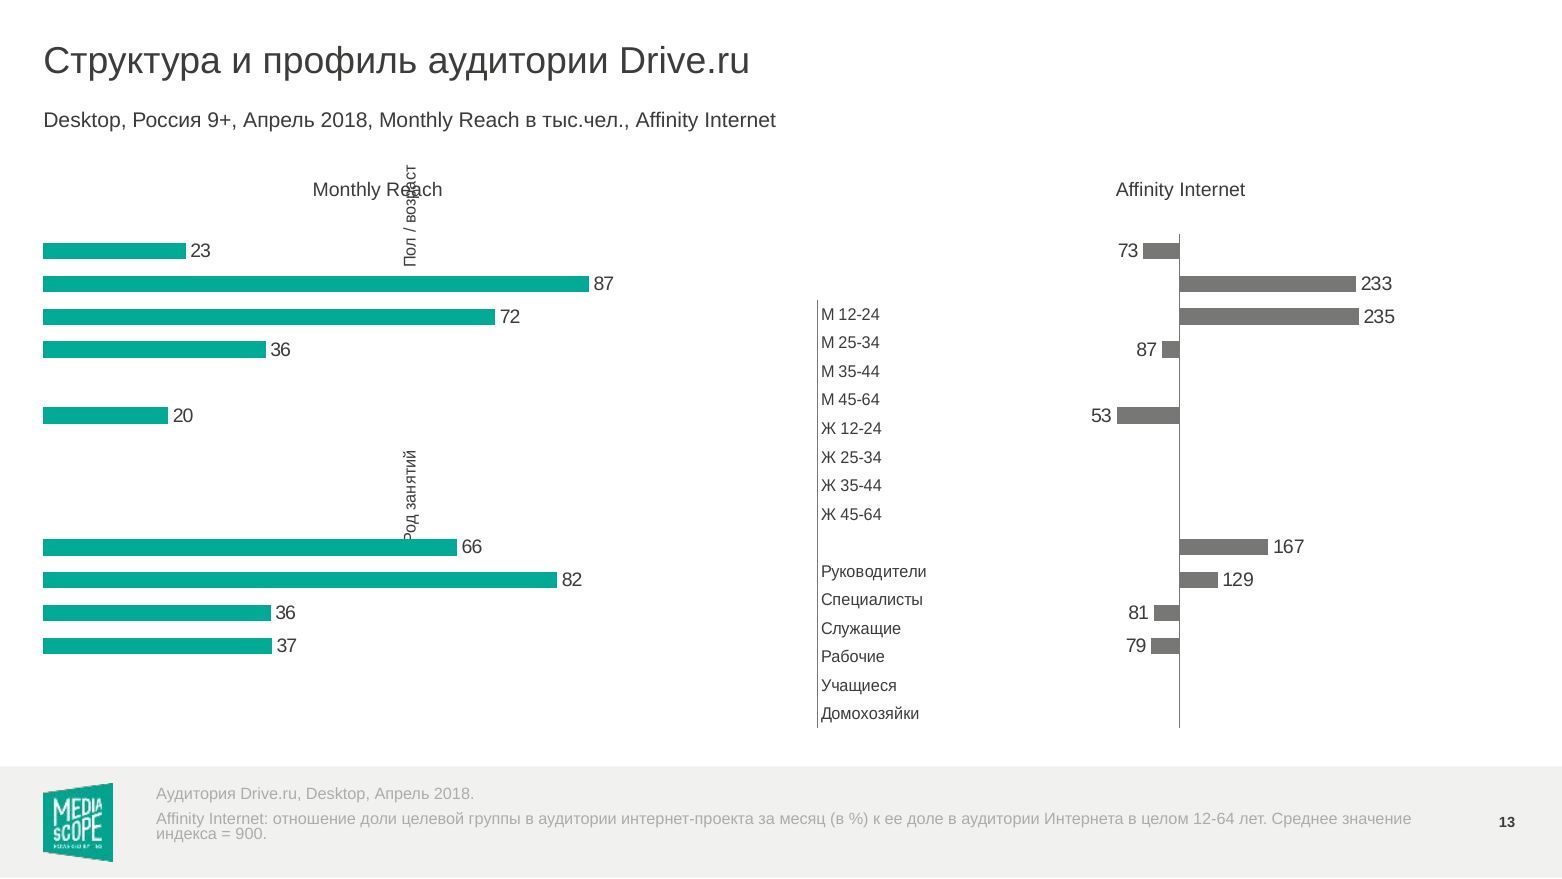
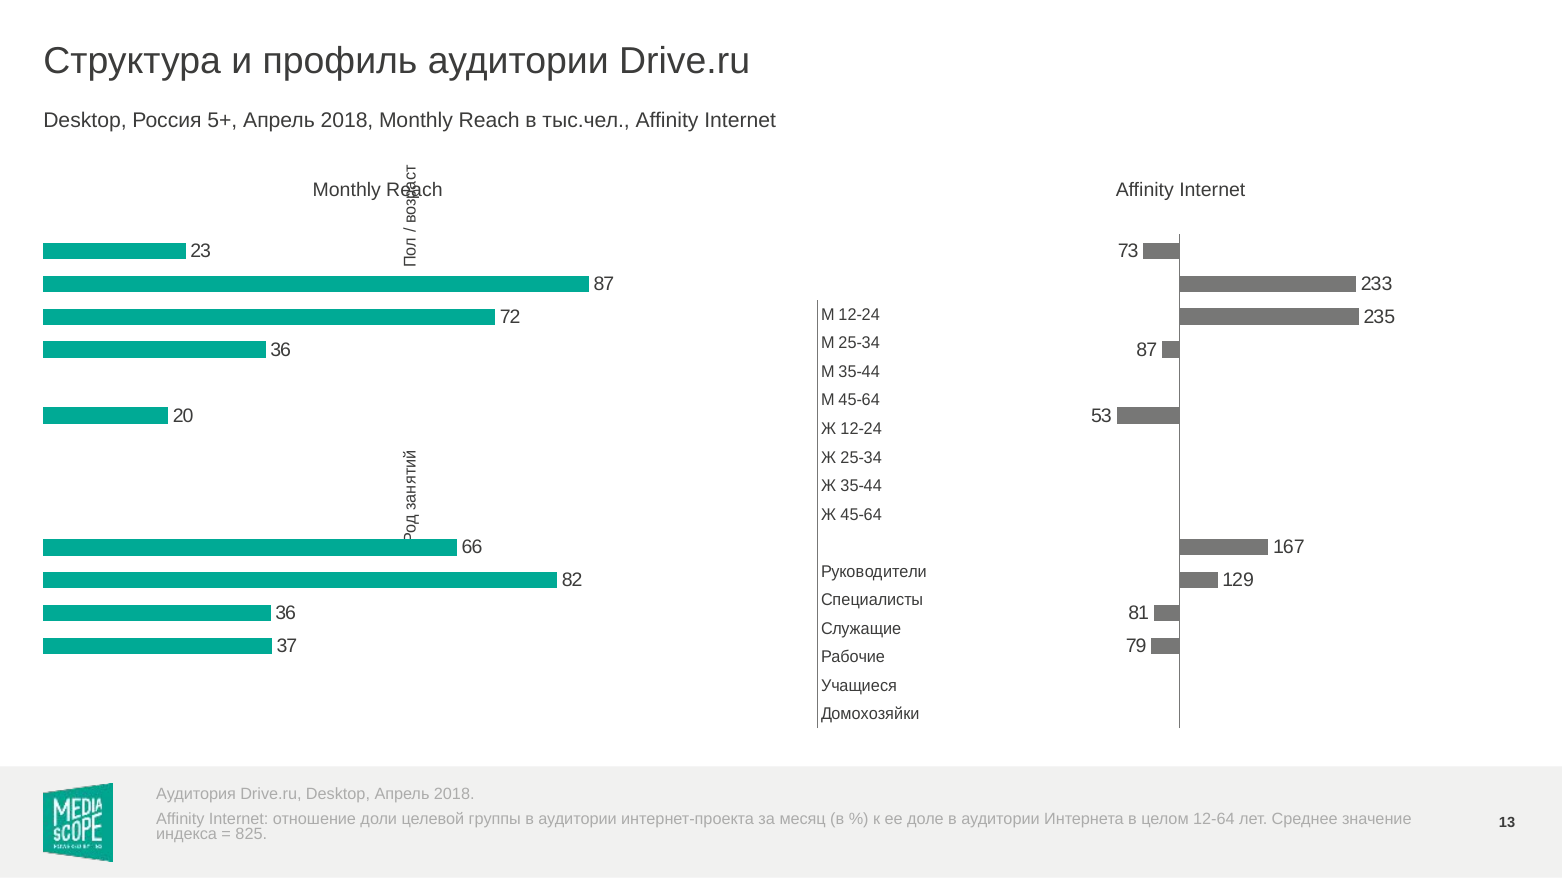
9+: 9+ -> 5+
900: 900 -> 825
